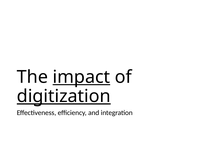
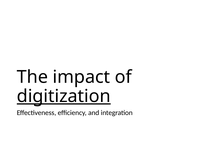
impact underline: present -> none
